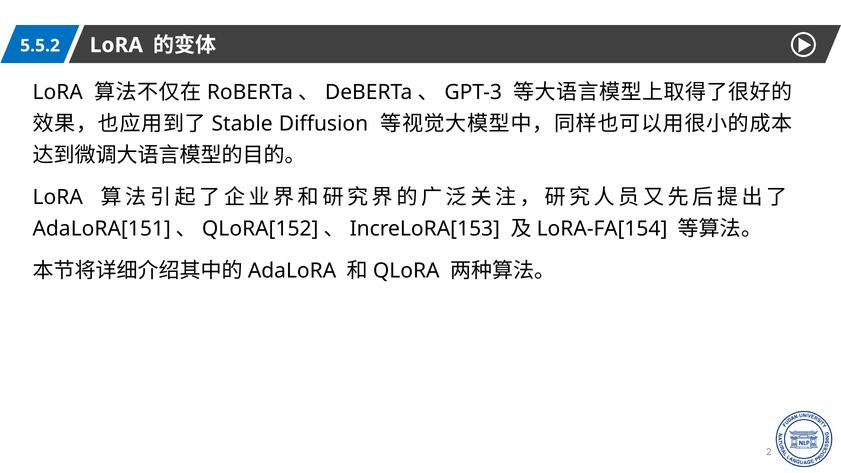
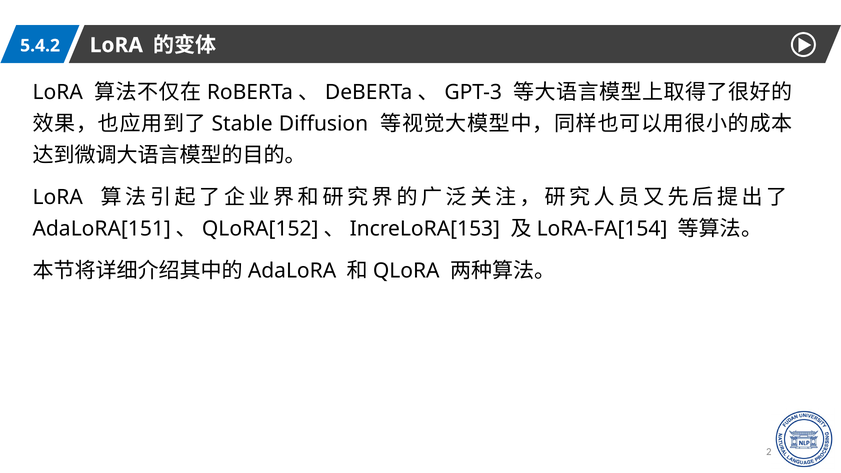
5.5.2: 5.5.2 -> 5.4.2
